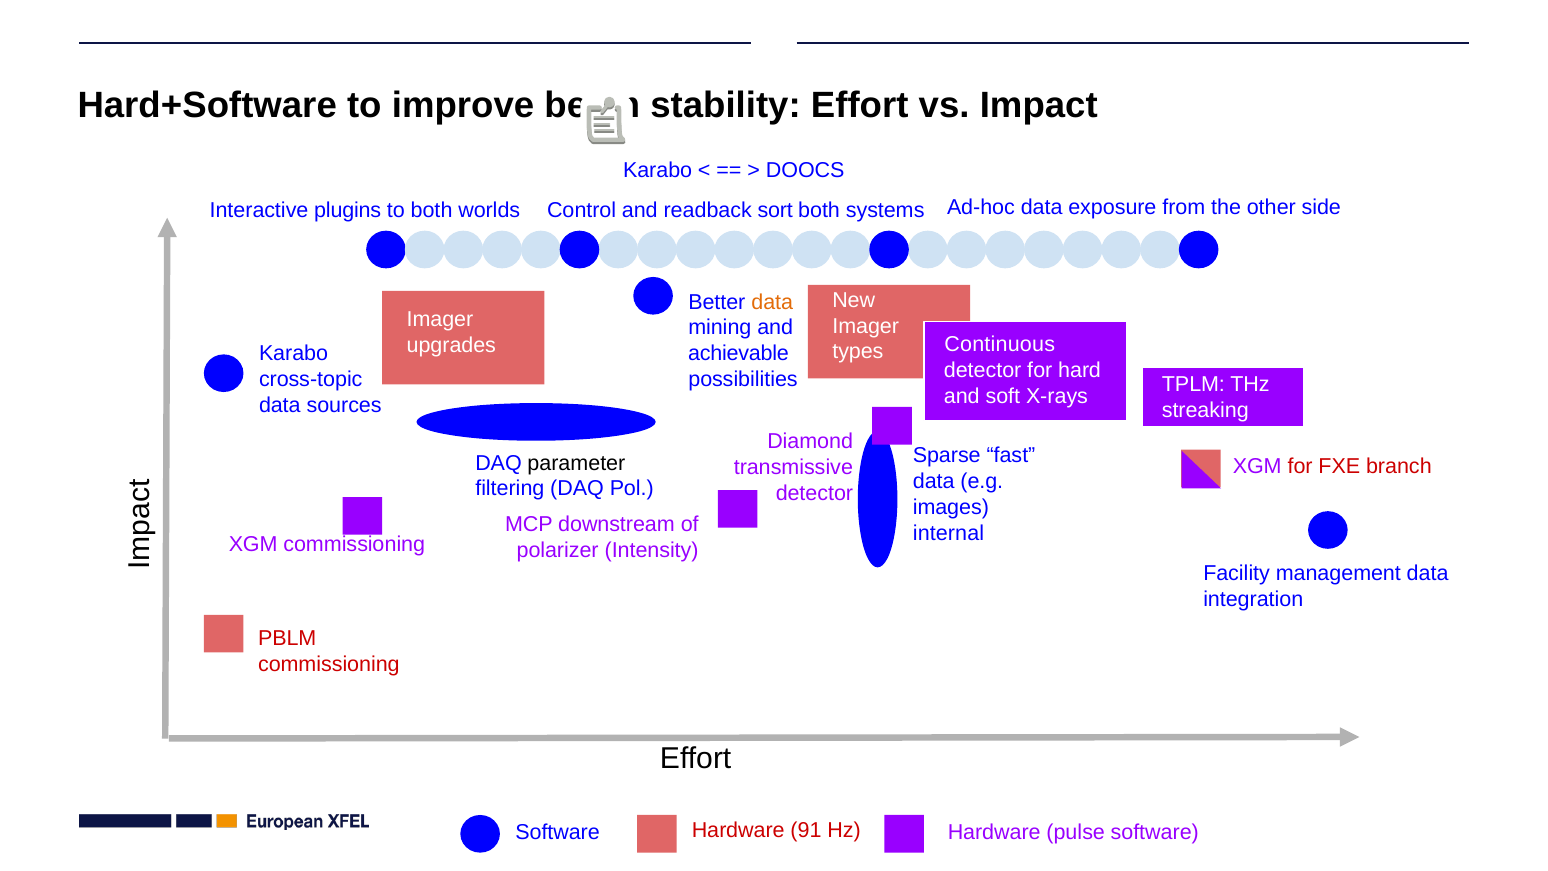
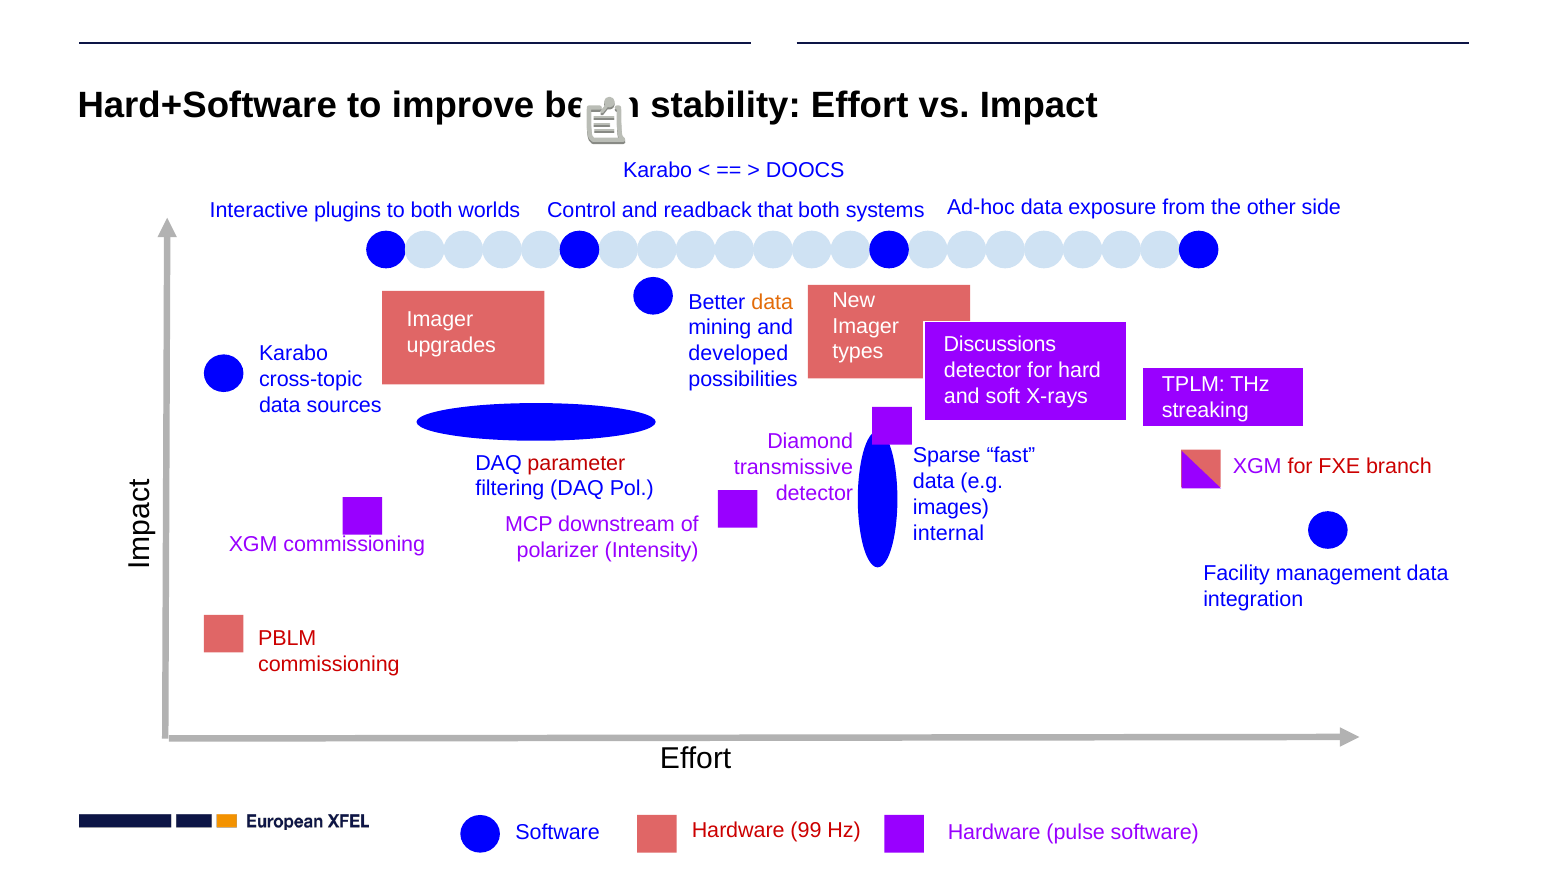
sort: sort -> that
Continuous: Continuous -> Discussions
achievable: achievable -> developed
parameter colour: black -> red
91: 91 -> 99
